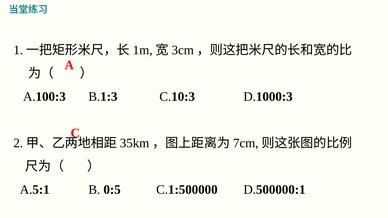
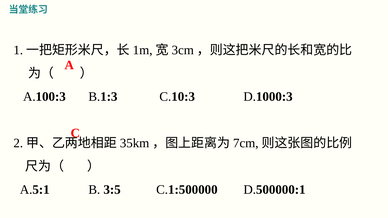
0:5: 0:5 -> 3:5
